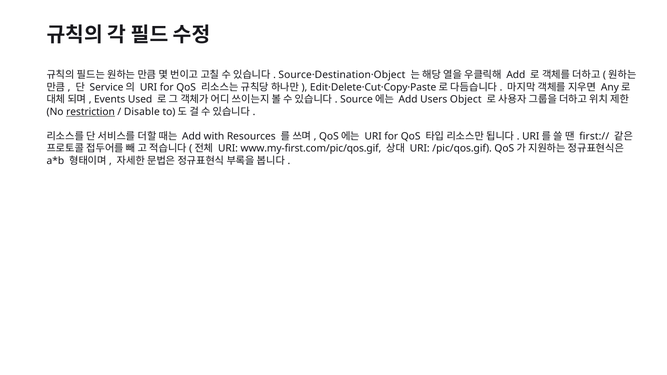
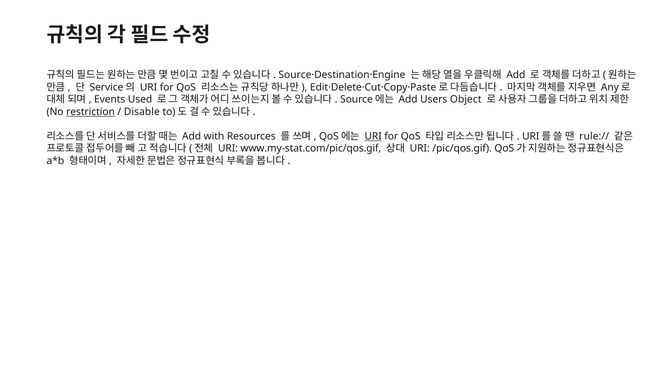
Source·Destination·Object: Source·Destination·Object -> Source·Destination·Engine
URI at (373, 136) underline: none -> present
first://: first:// -> rule://
www.my-first.com/pic/qos.gif: www.my-first.com/pic/qos.gif -> www.my-stat.com/pic/qos.gif
